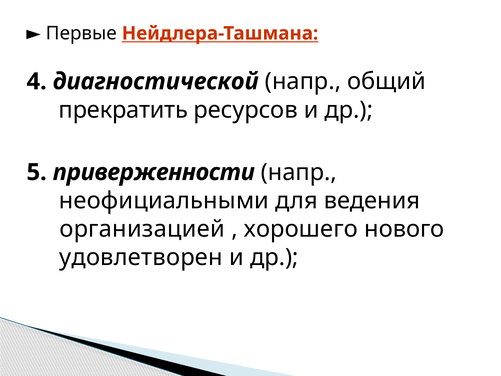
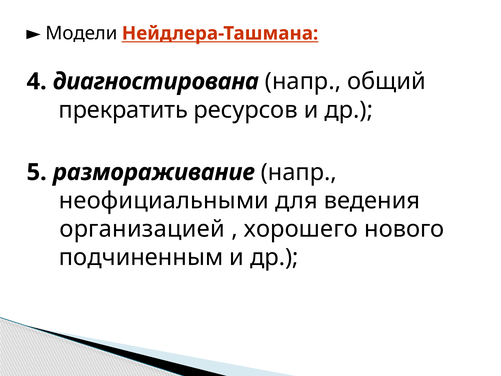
Первые: Первые -> Модели
диагностической: диагностической -> диагностирована
приверженности: приверженности -> размораживание
удовлетворен: удовлетворен -> подчиненным
